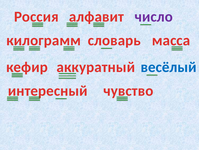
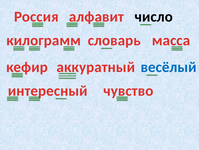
число colour: purple -> black
